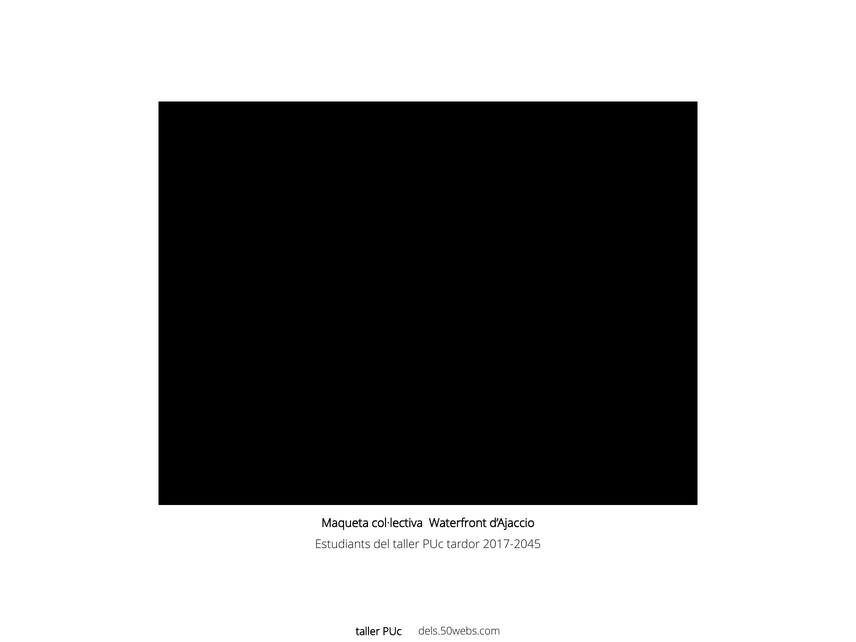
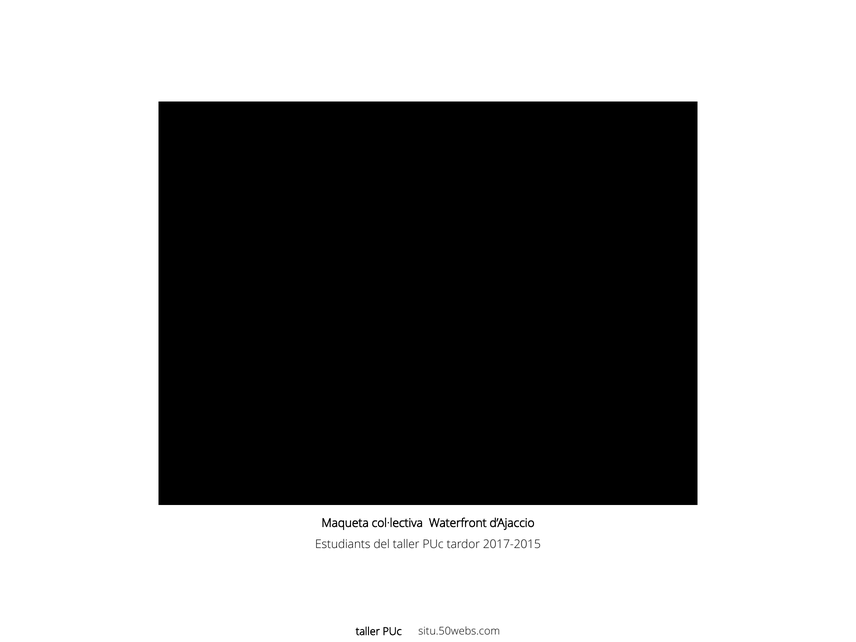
2017-2045: 2017-2045 -> 2017-2015
dels.50webs.com: dels.50webs.com -> situ.50webs.com
